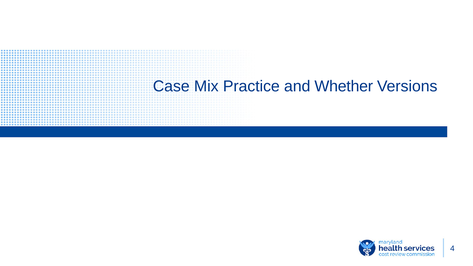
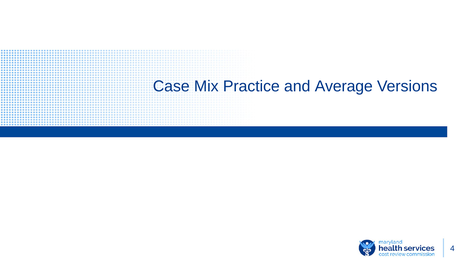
Whether: Whether -> Average
